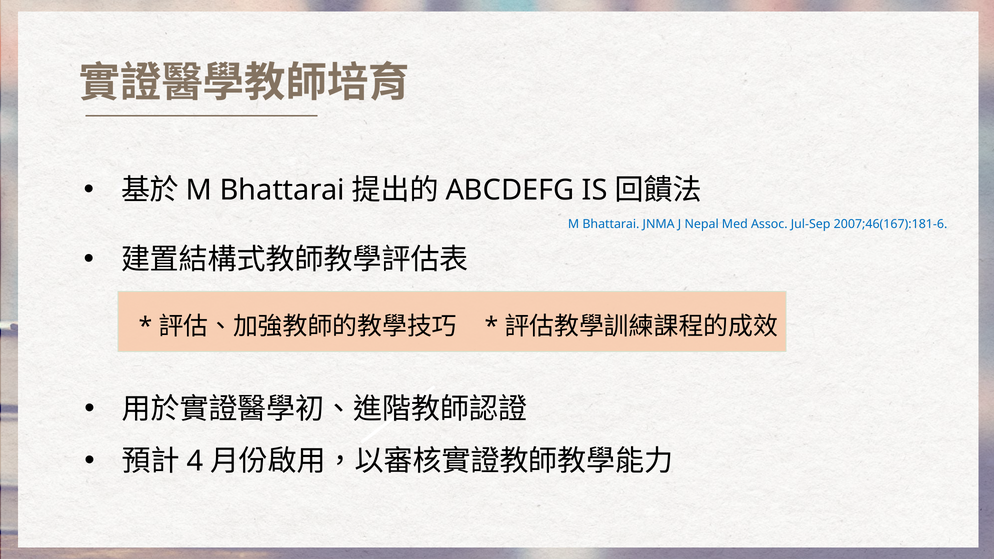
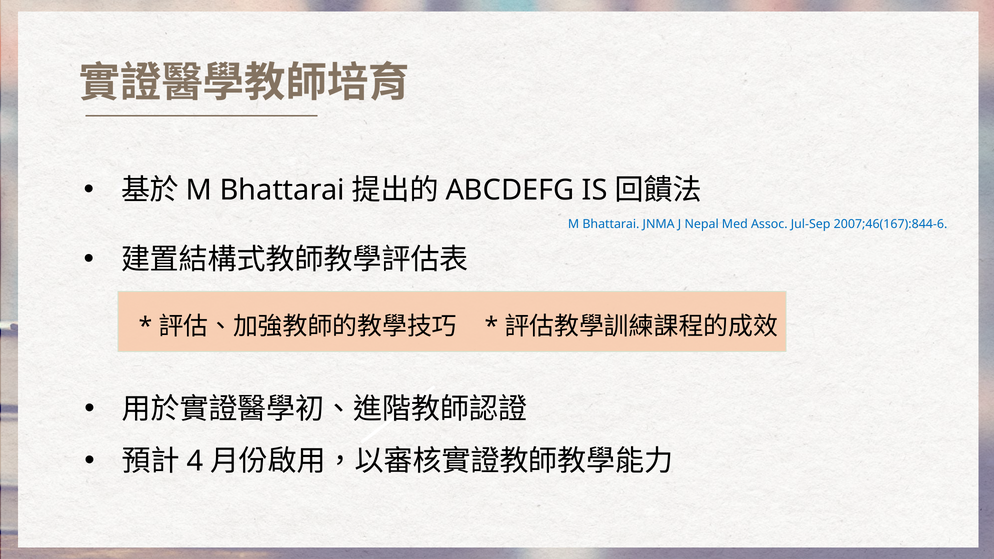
2007;46(167):181-6: 2007;46(167):181-6 -> 2007;46(167):844-6
